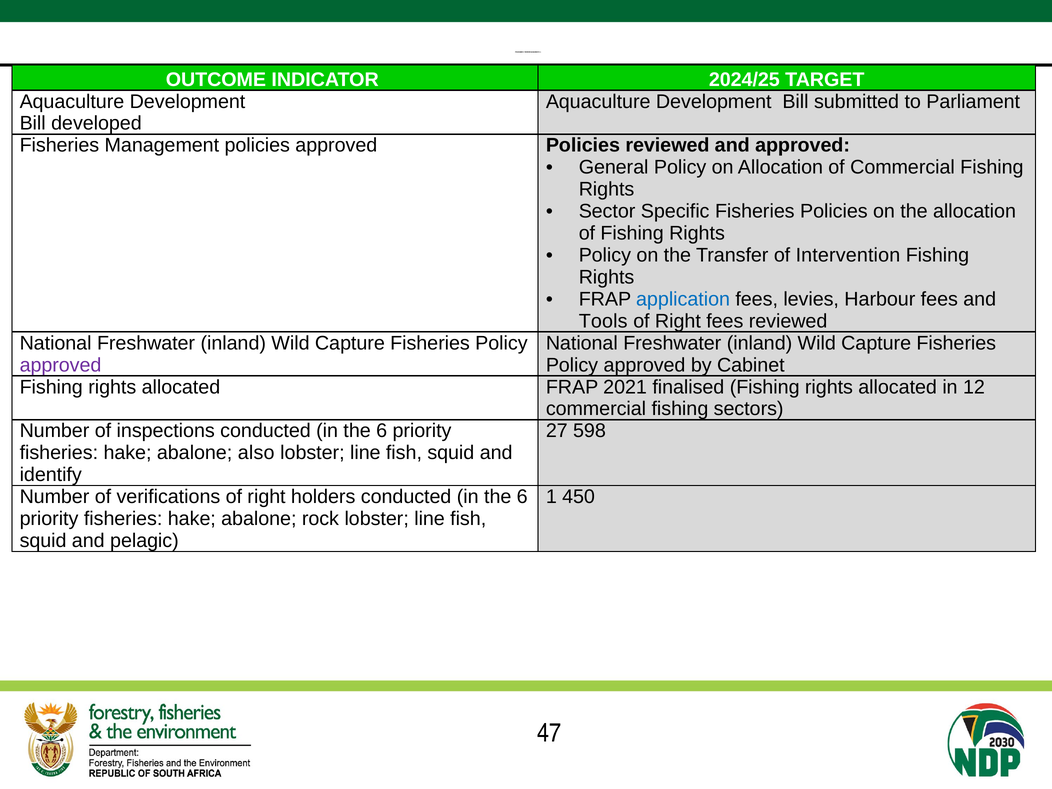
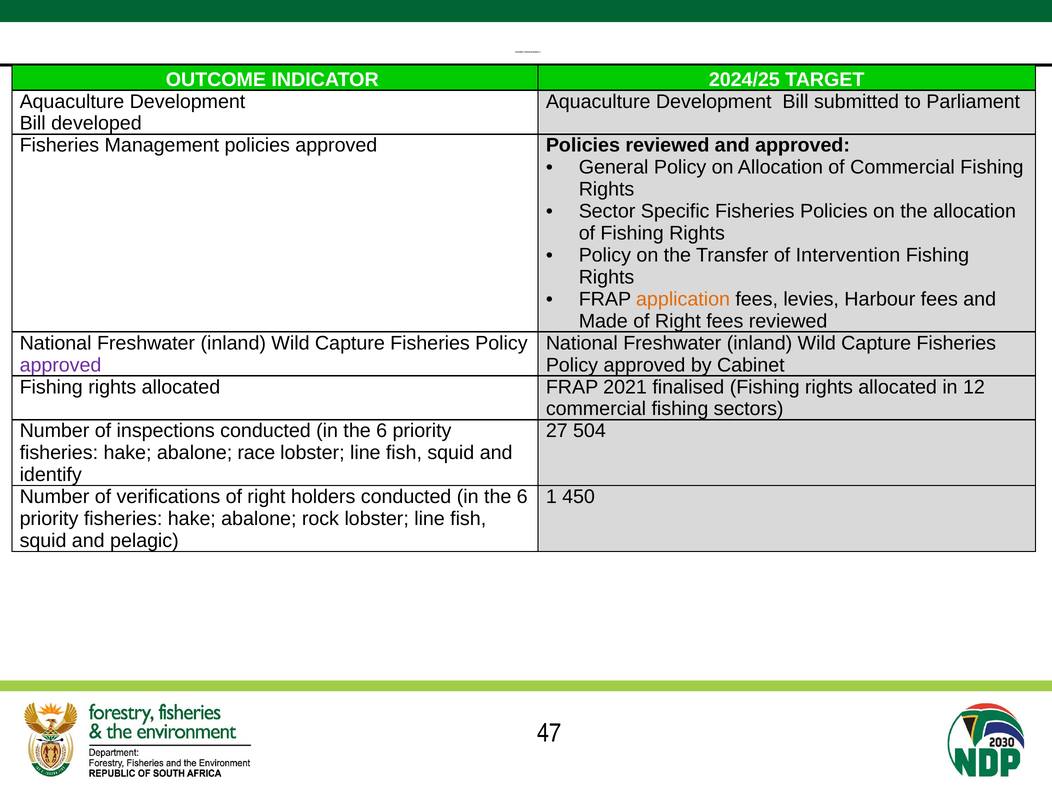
application colour: blue -> orange
Tools: Tools -> Made
598: 598 -> 504
also: also -> race
